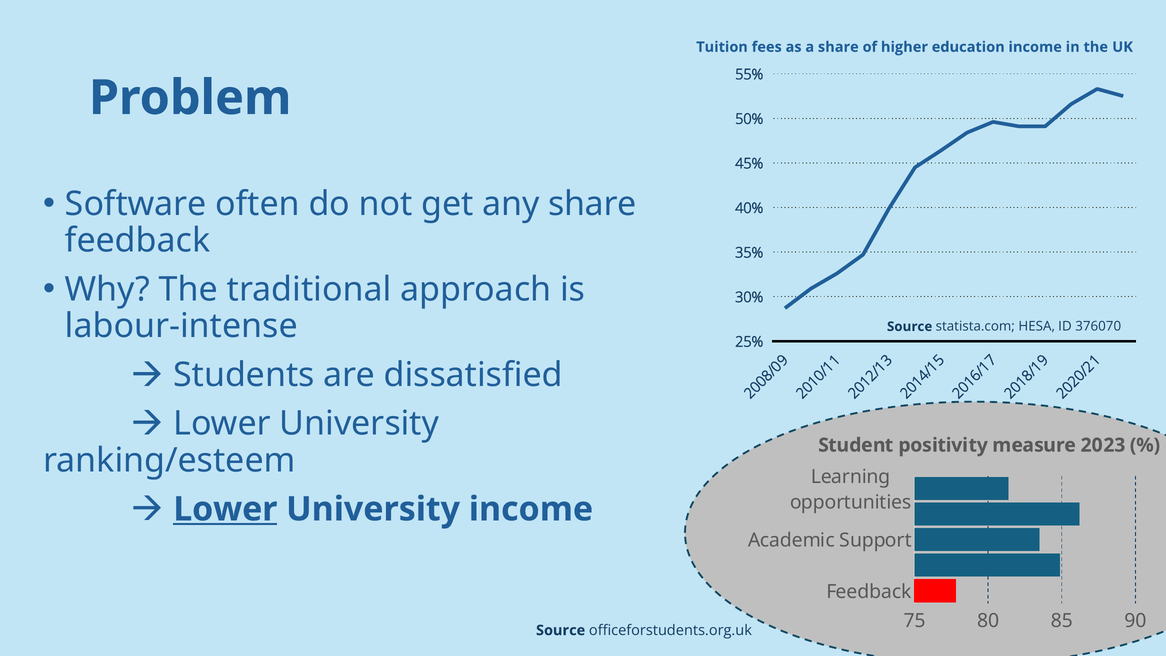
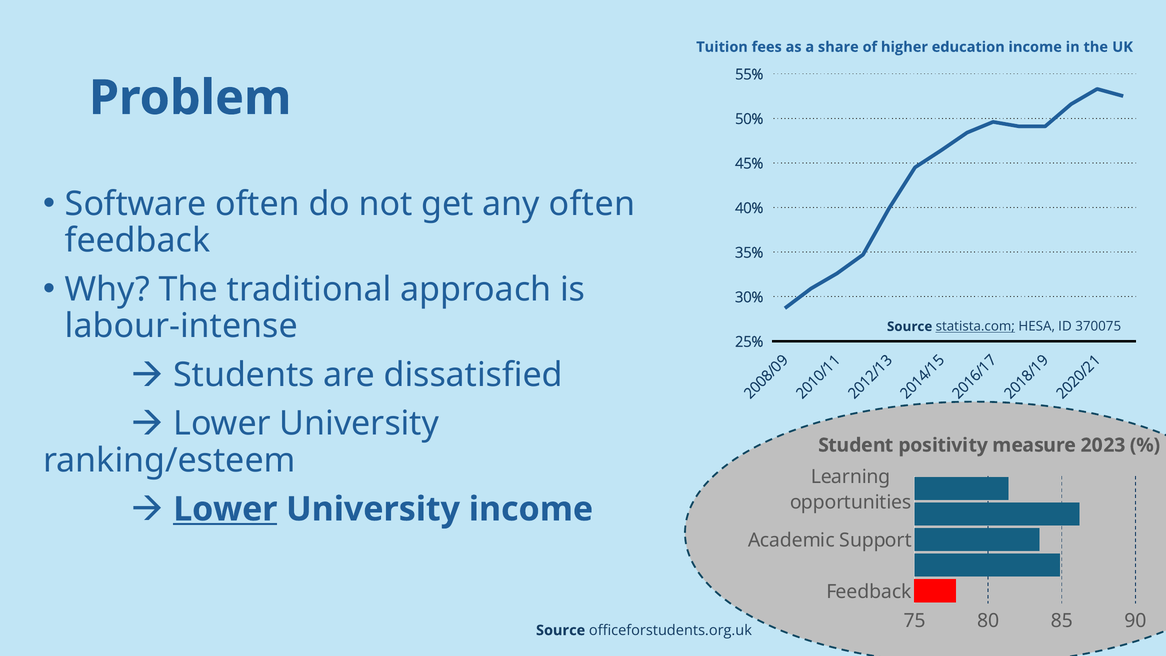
any share: share -> often
statista.com underline: none -> present
376070: 376070 -> 370075
